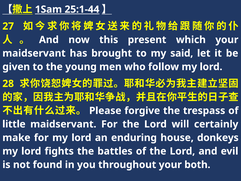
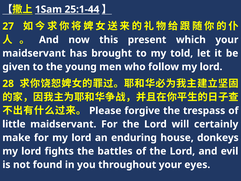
said: said -> told
both: both -> eyes
